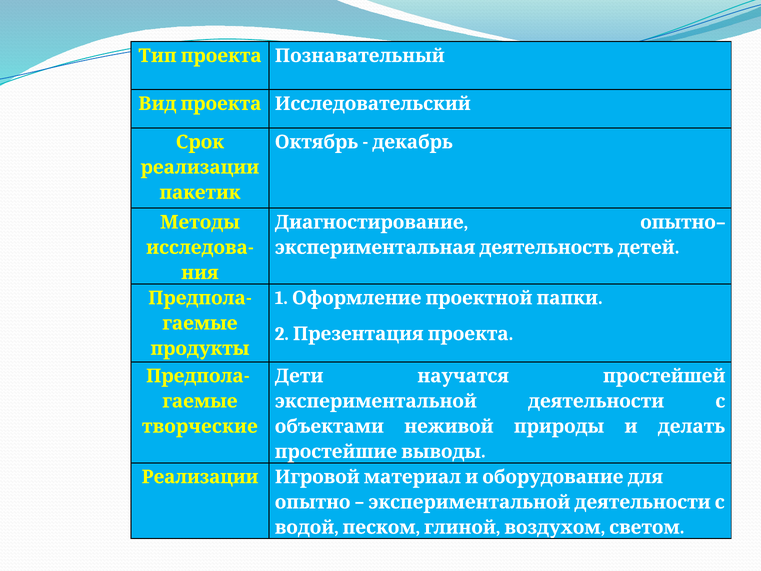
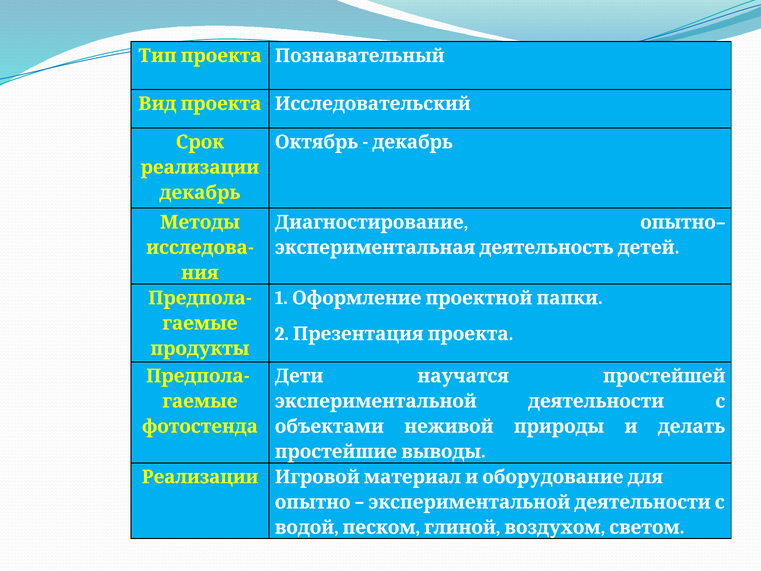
пакетик at (200, 192): пакетик -> декабрь
творческие: творческие -> фотостенда
